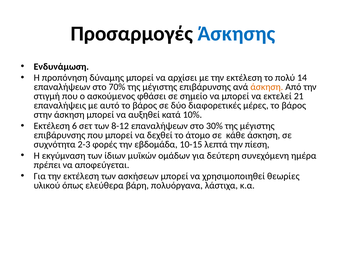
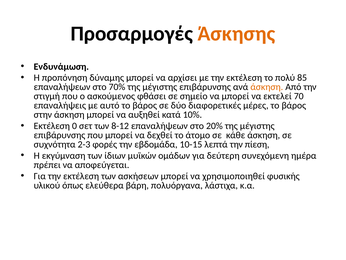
Άσκησης colour: blue -> orange
14: 14 -> 85
21: 21 -> 70
6: 6 -> 0
30%: 30% -> 20%
θεωρίες: θεωρίες -> φυσικής
